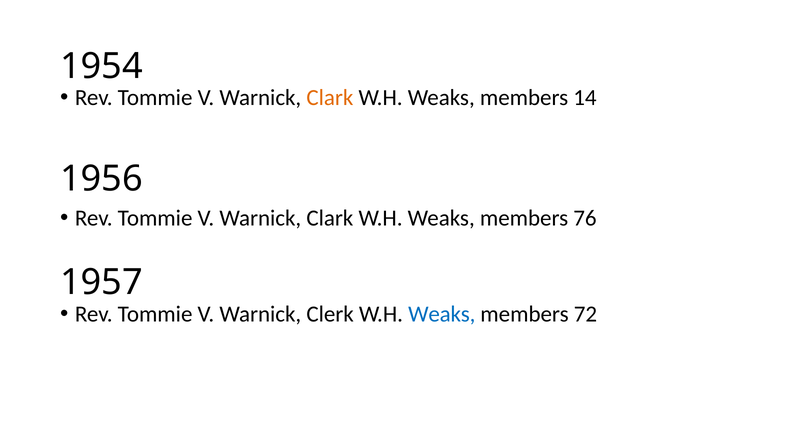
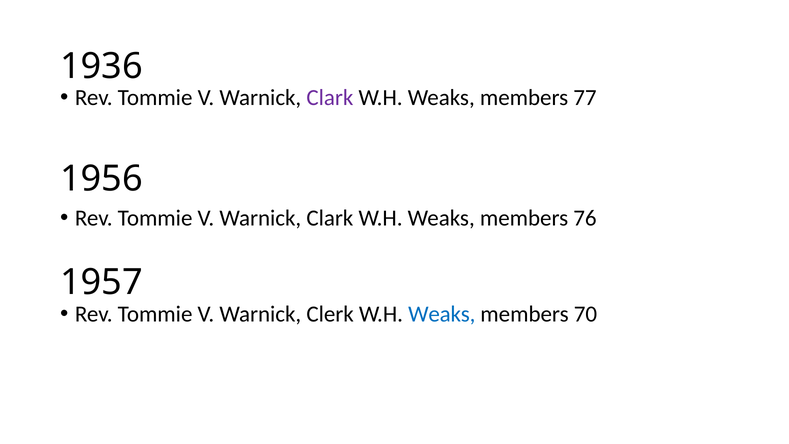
1954: 1954 -> 1936
Clark at (330, 98) colour: orange -> purple
14: 14 -> 77
72: 72 -> 70
